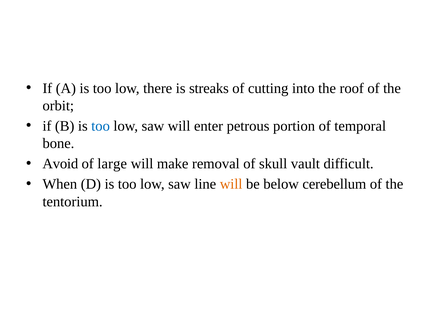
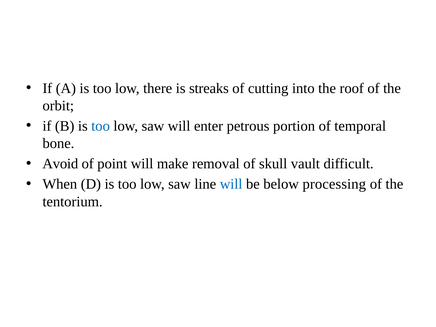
large: large -> point
will at (231, 184) colour: orange -> blue
cerebellum: cerebellum -> processing
